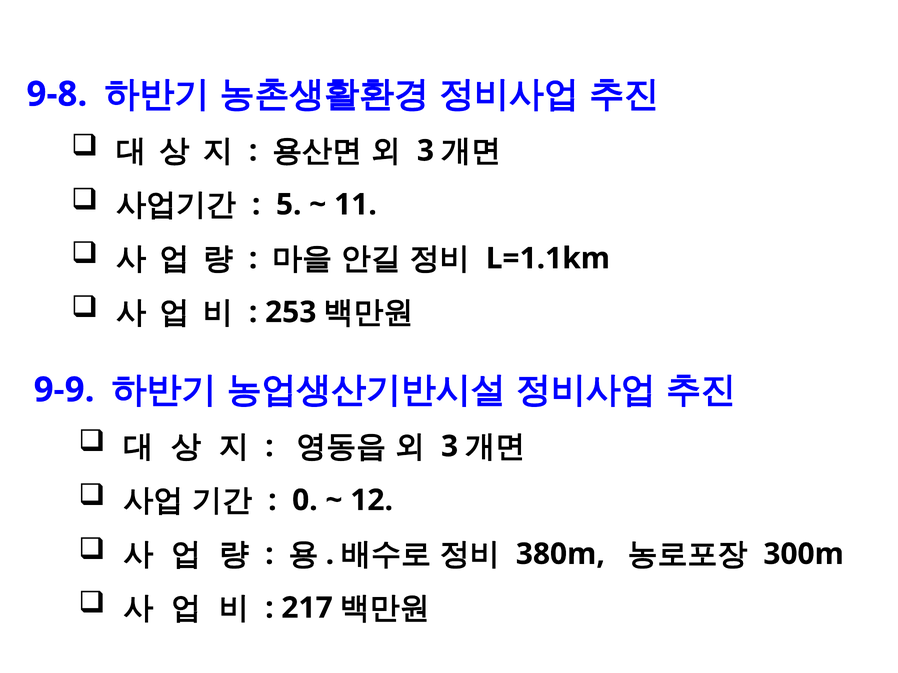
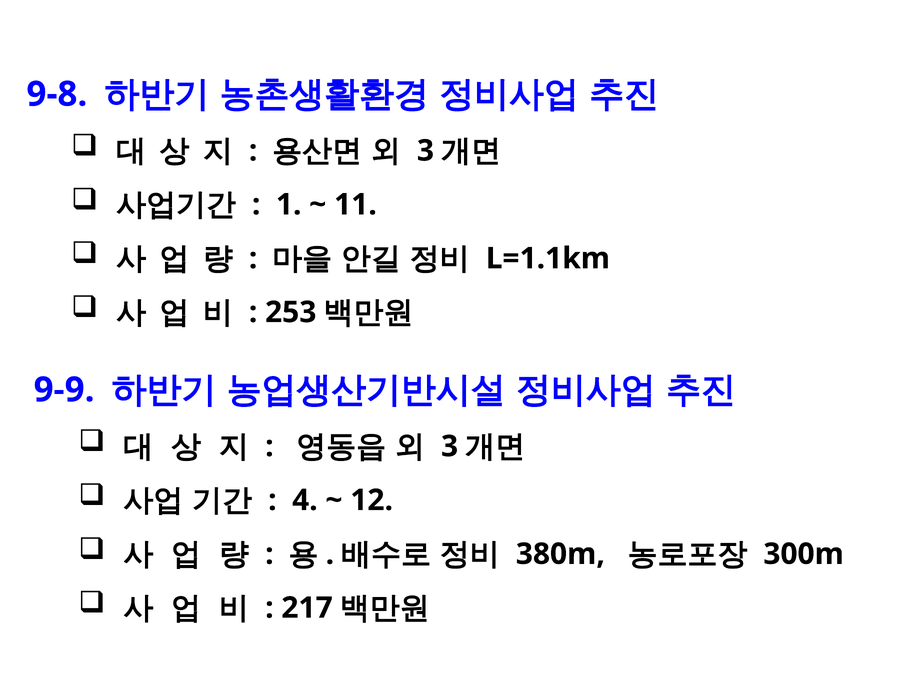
5: 5 -> 1
0: 0 -> 4
